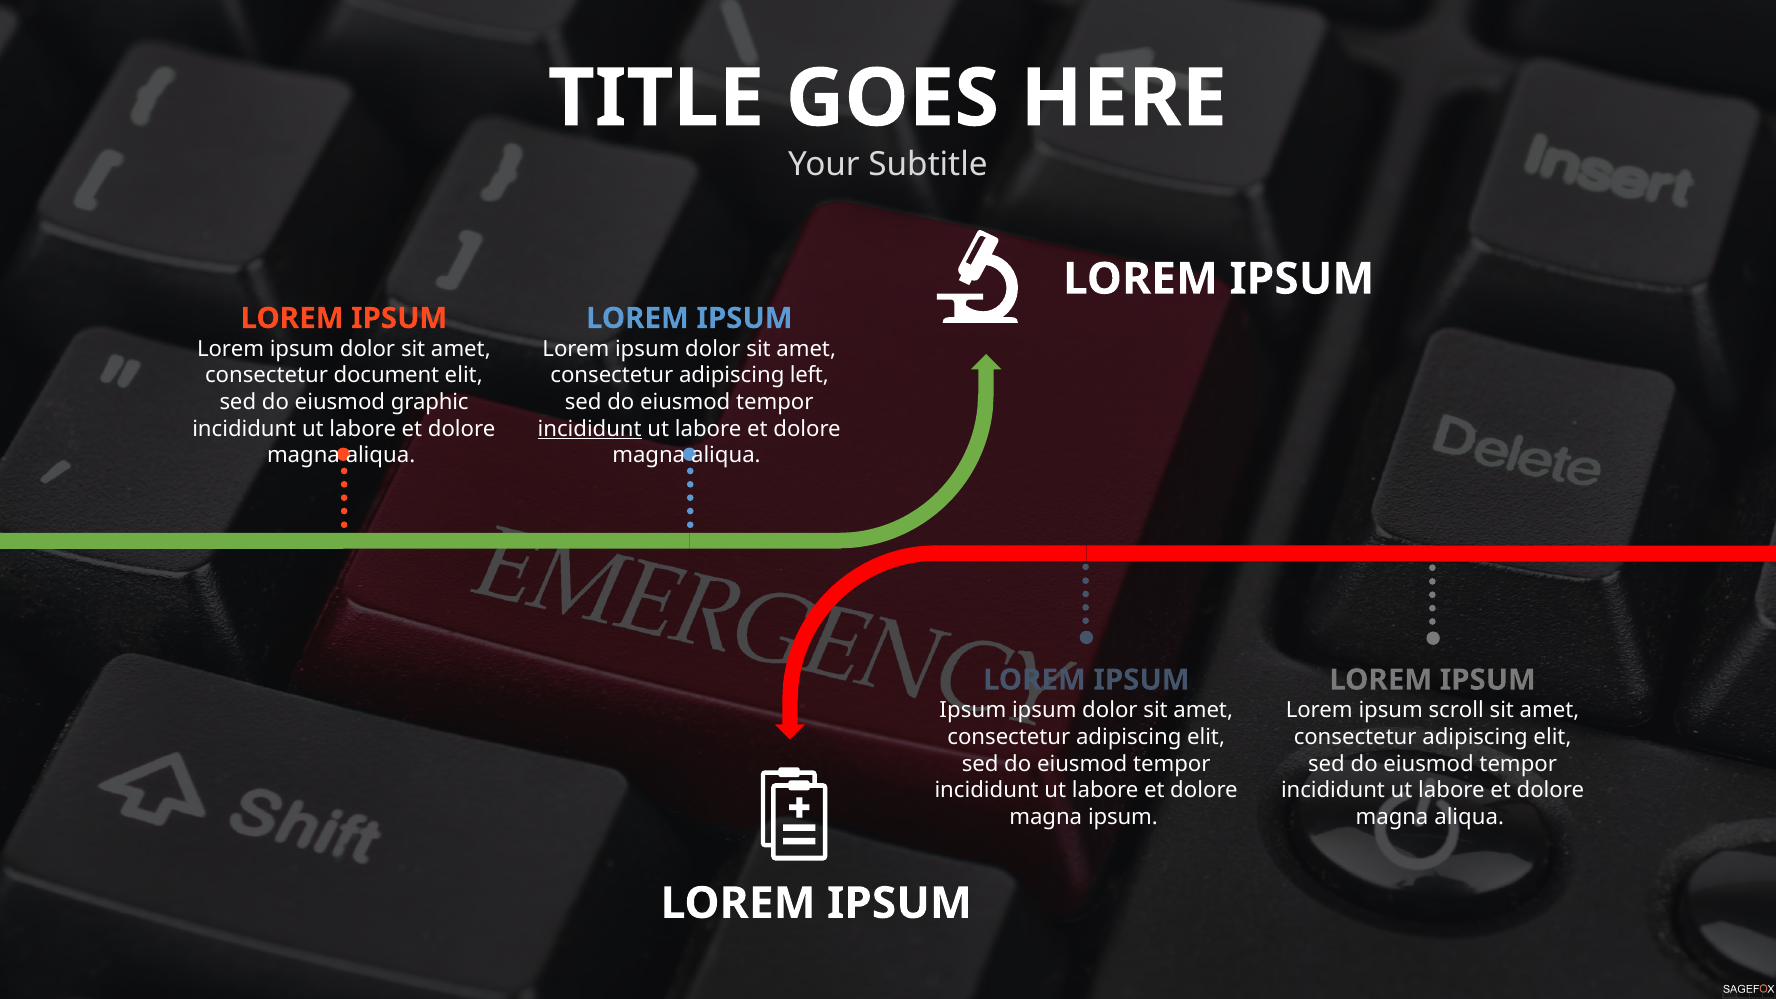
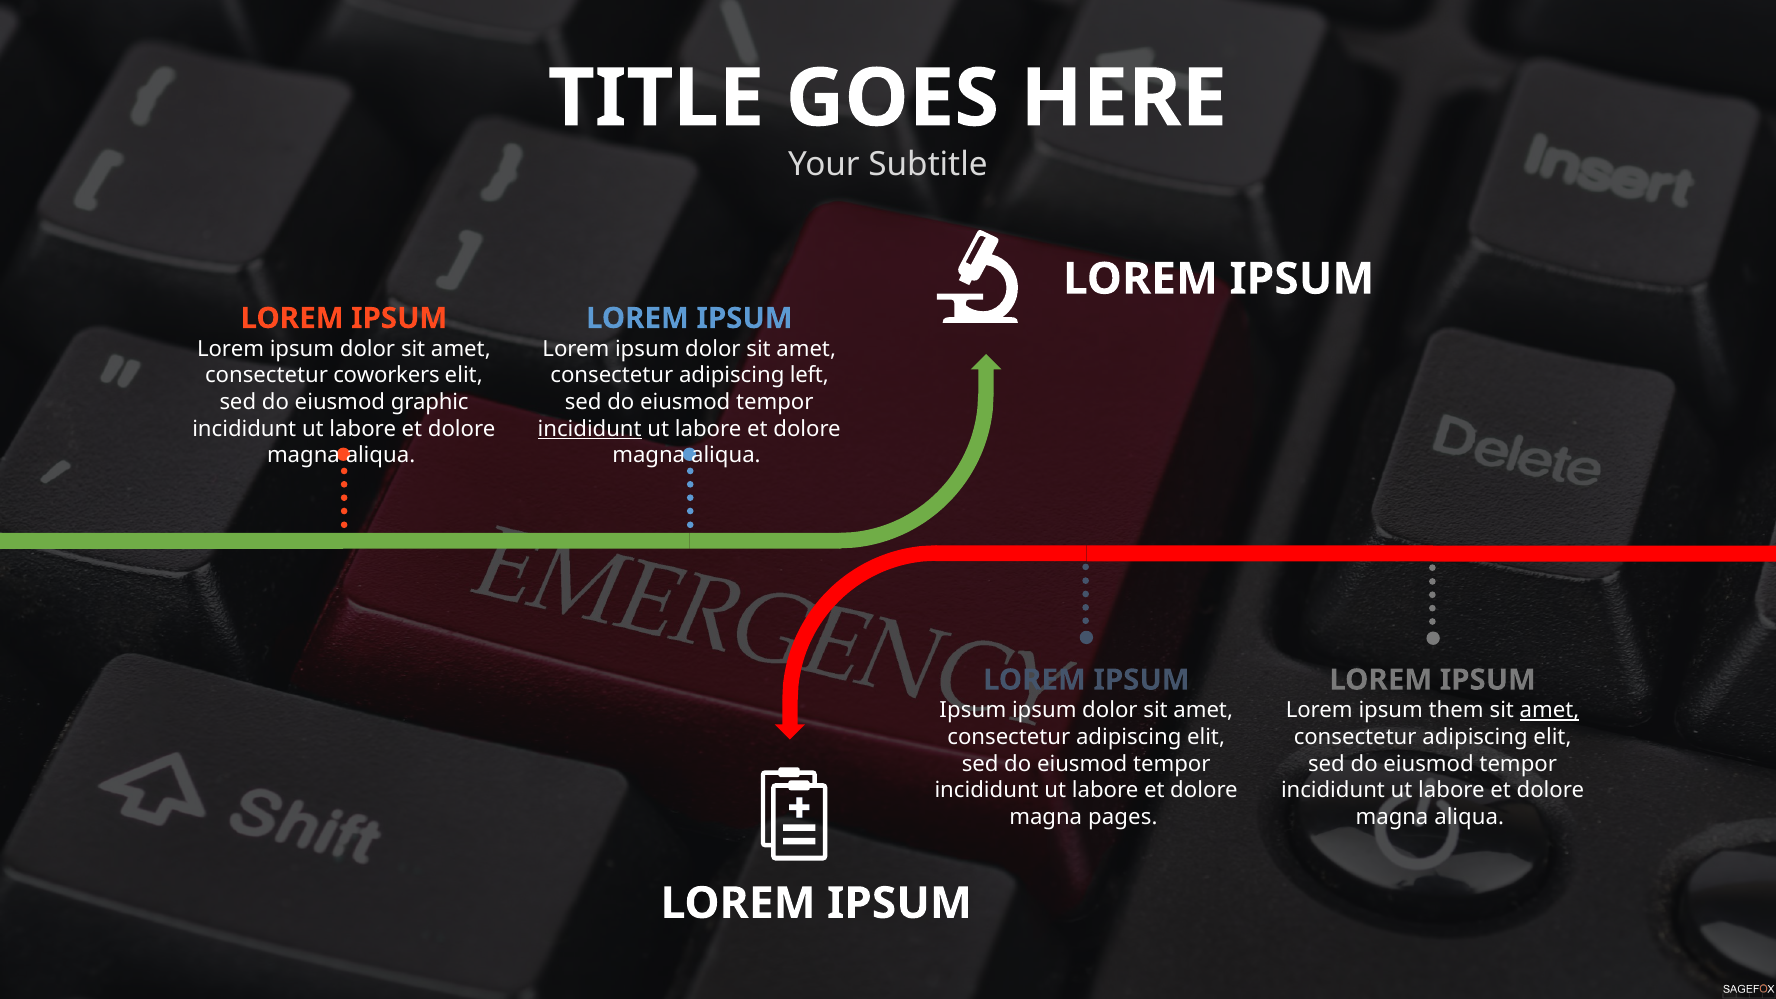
document: document -> coworkers
scroll: scroll -> them
amet at (1549, 710) underline: none -> present
magna ipsum: ipsum -> pages
